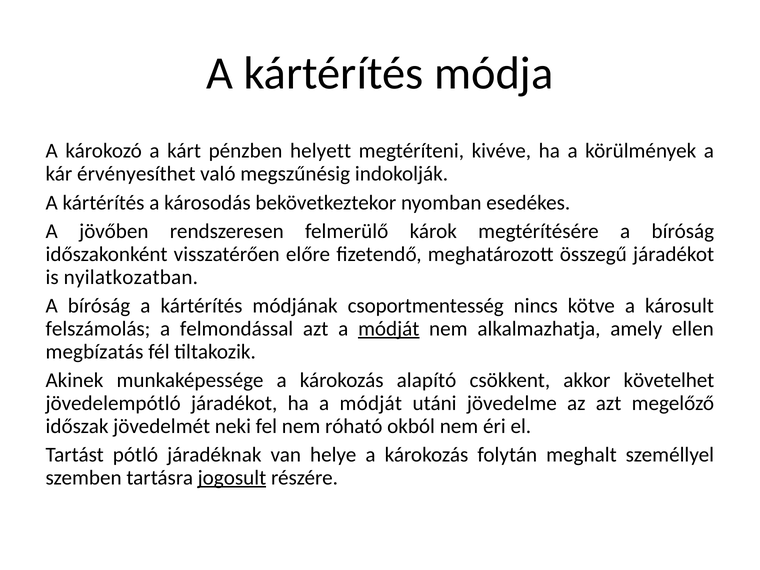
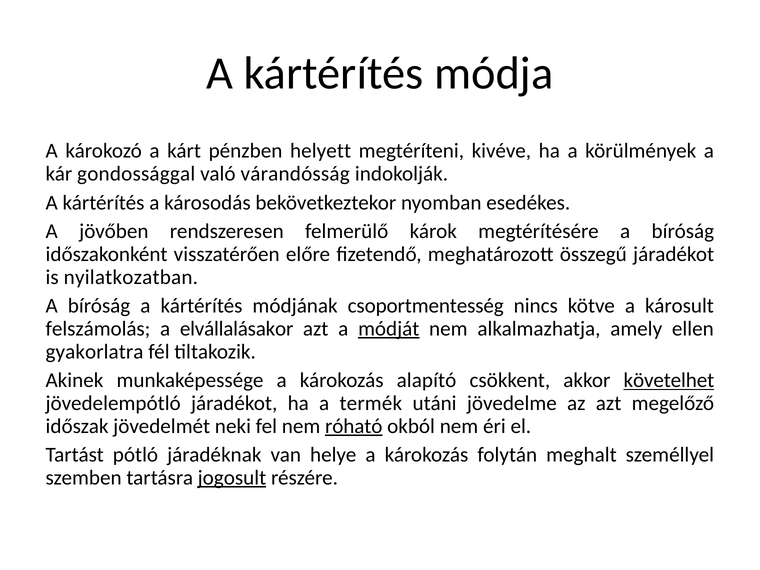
érvényesíthet: érvényesíthet -> gondossággal
megszűnésig: megszűnésig -> várandósság
felmondással: felmondással -> elvállalásakor
megbízatás: megbízatás -> gyakorlatra
követelhet underline: none -> present
ha a módját: módját -> termék
róható underline: none -> present
